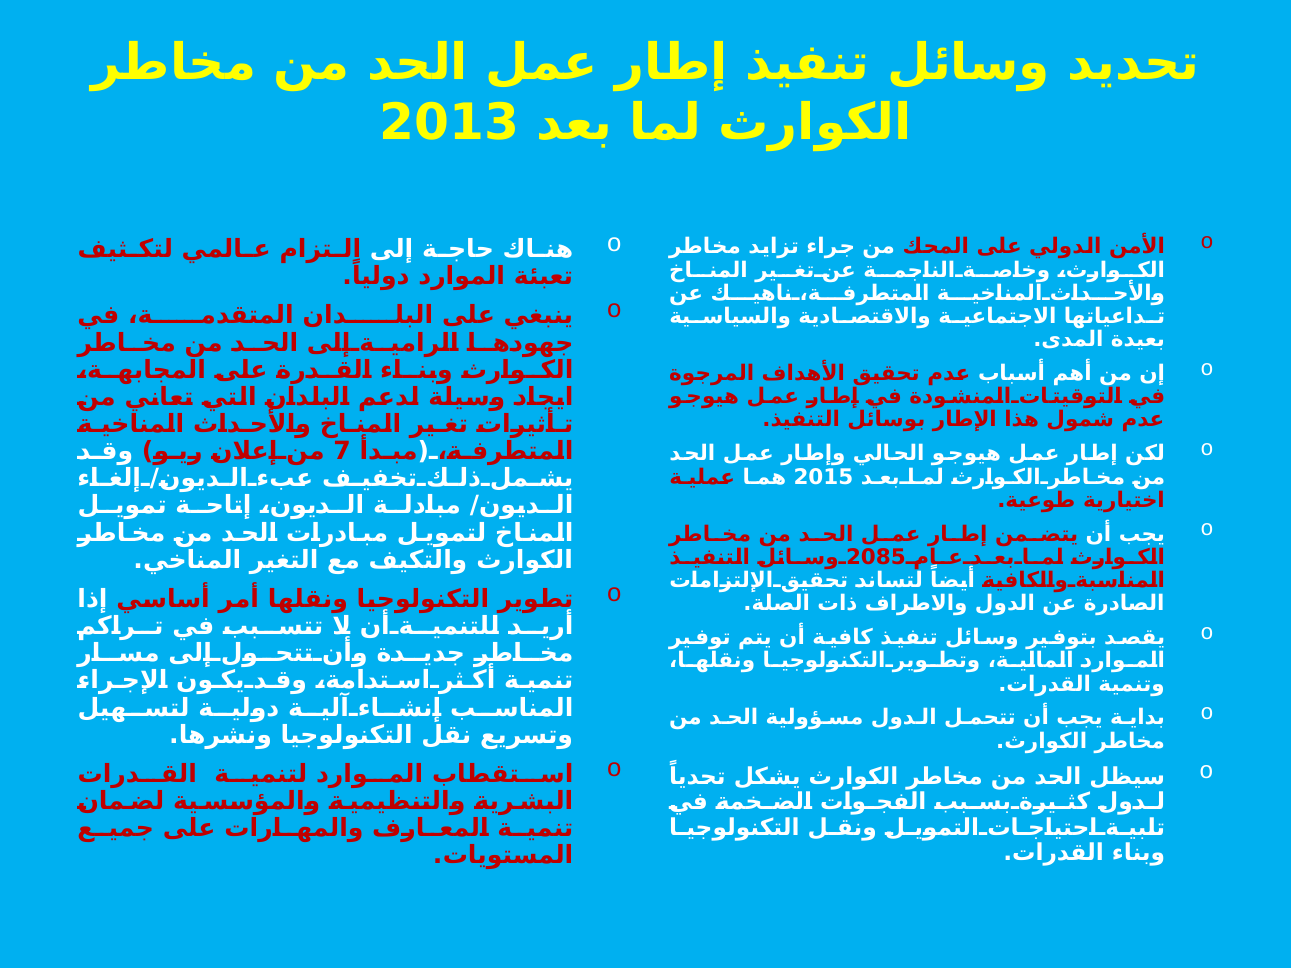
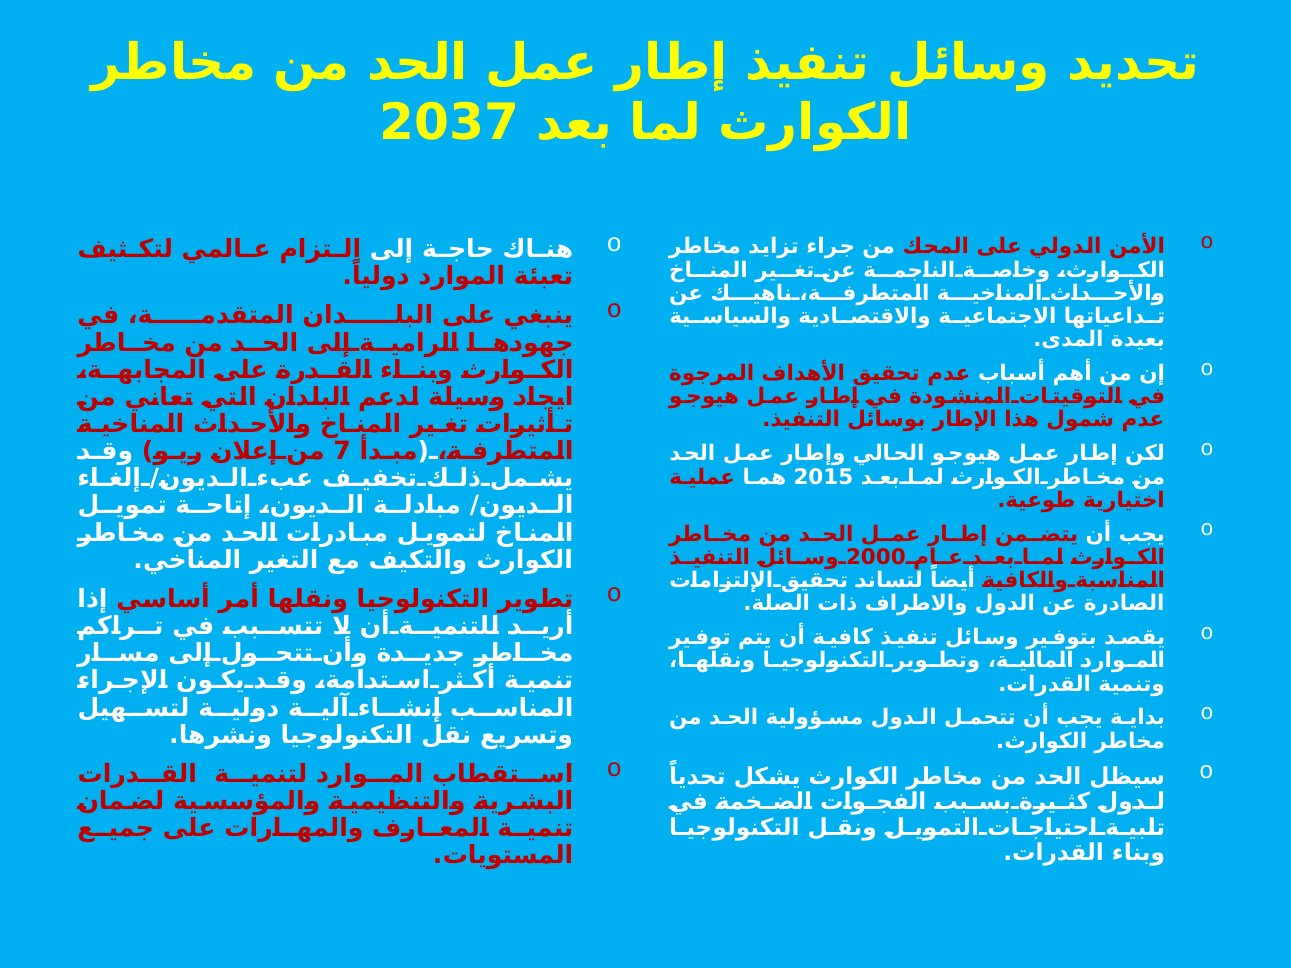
2013: 2013 -> 2037
2085: 2085 -> 2000
